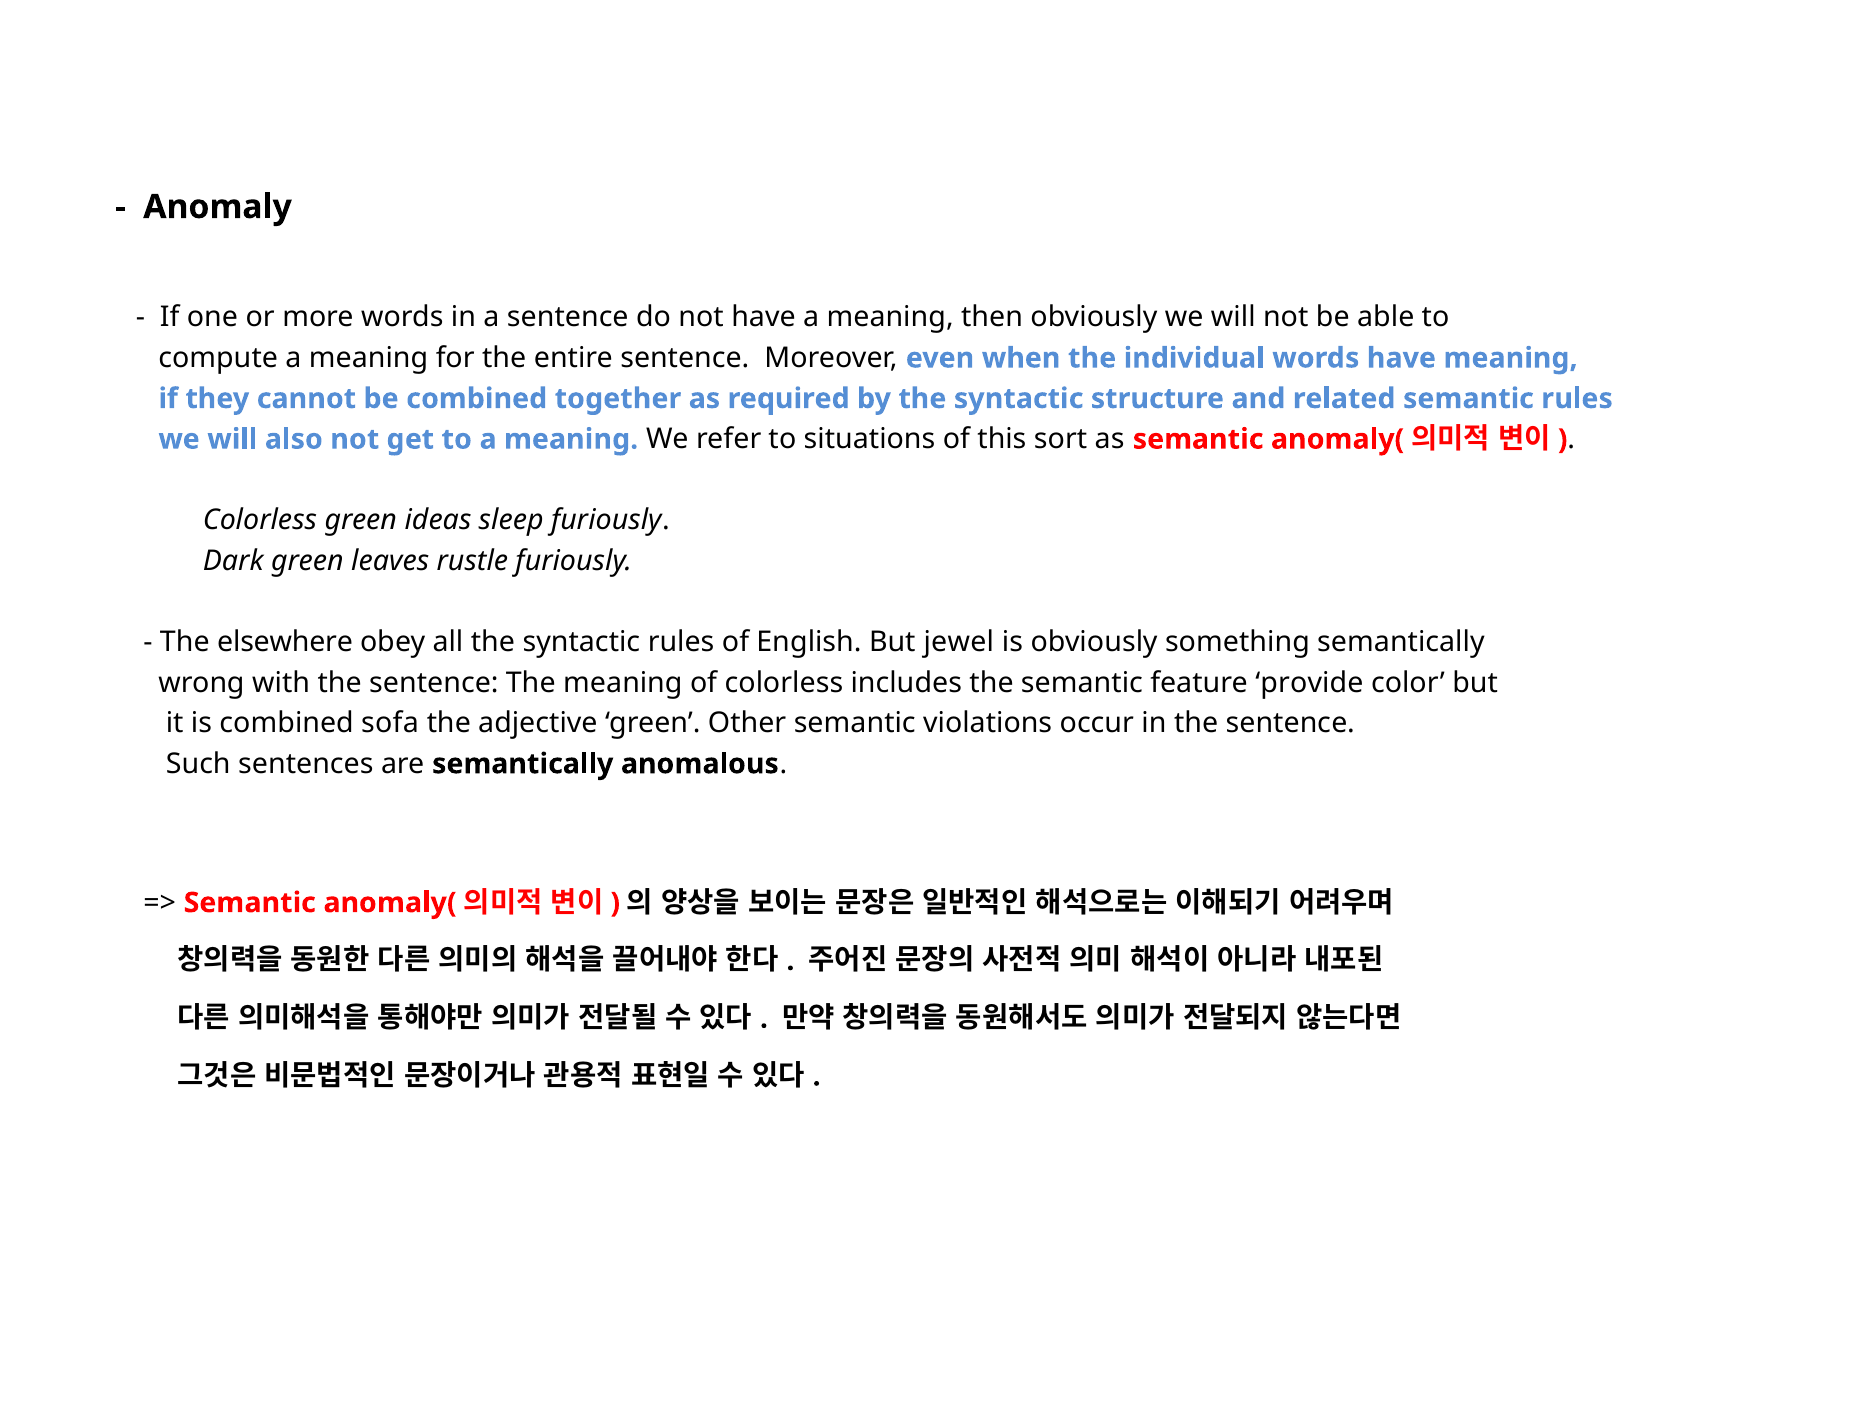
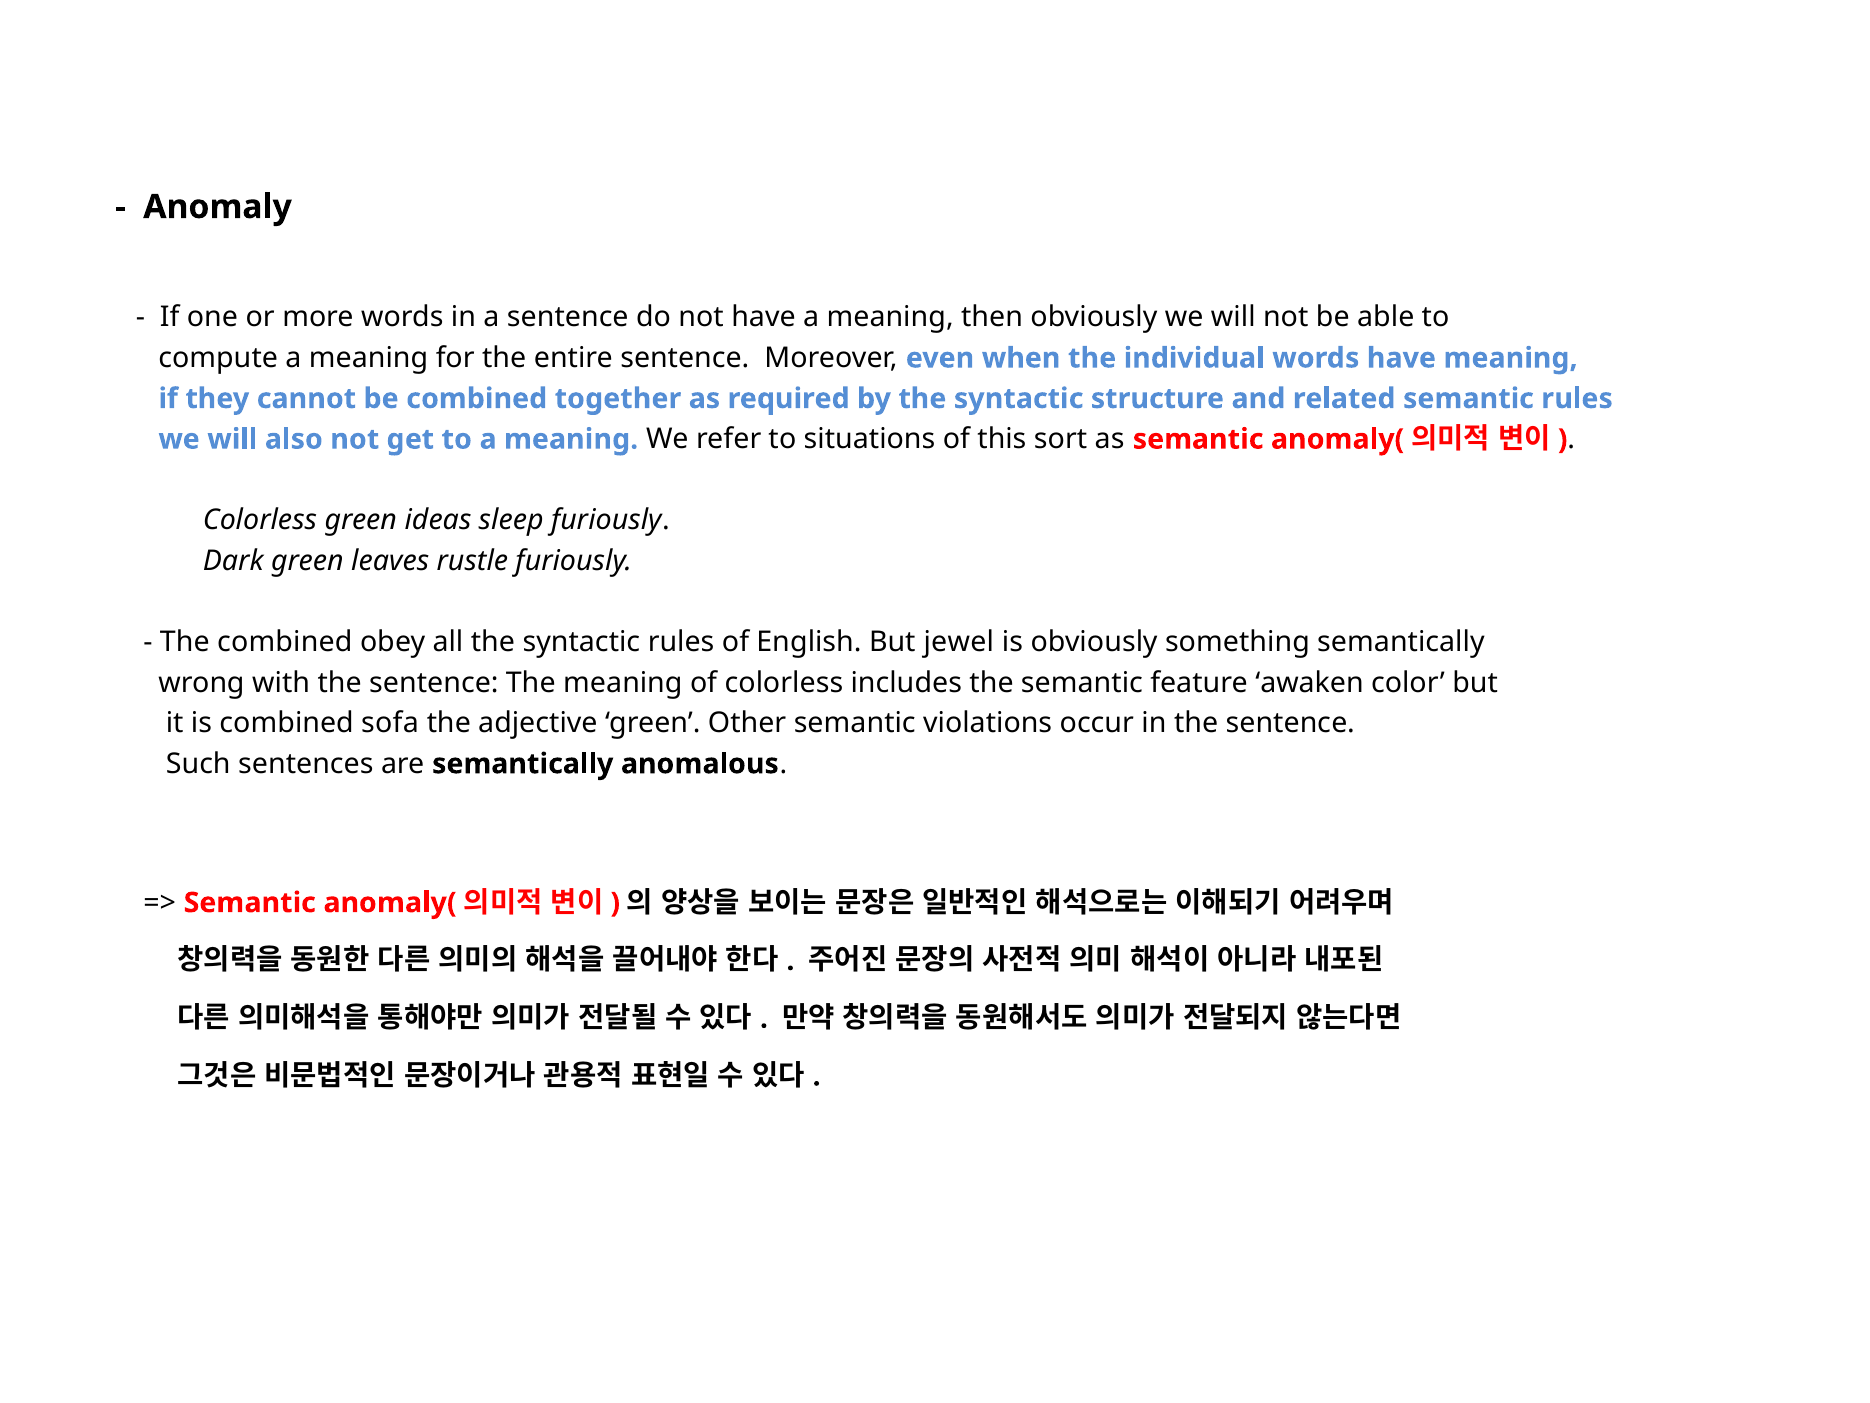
The elsewhere: elsewhere -> combined
provide: provide -> awaken
